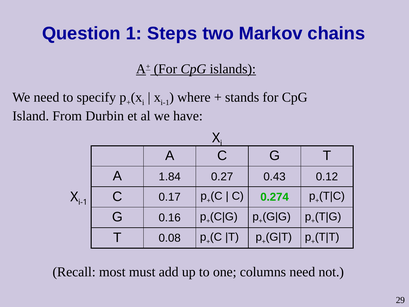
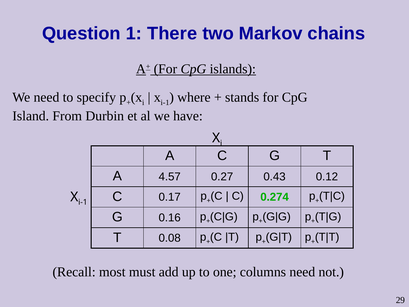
Steps: Steps -> There
1.84: 1.84 -> 4.57
